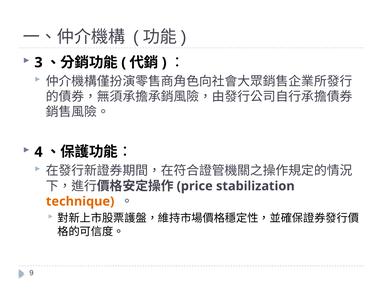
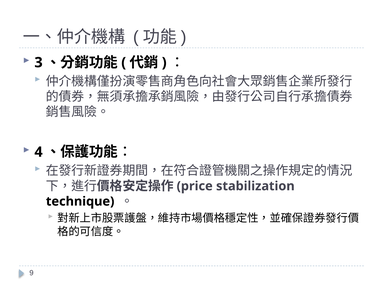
technique colour: orange -> black
